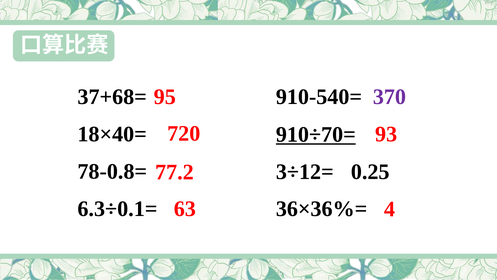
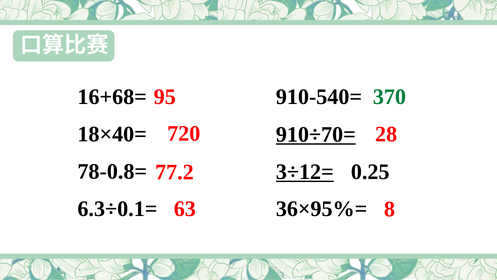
37+68=: 37+68= -> 16+68=
370 colour: purple -> green
93: 93 -> 28
3÷12= underline: none -> present
36×36%=: 36×36%= -> 36×95%=
4: 4 -> 8
